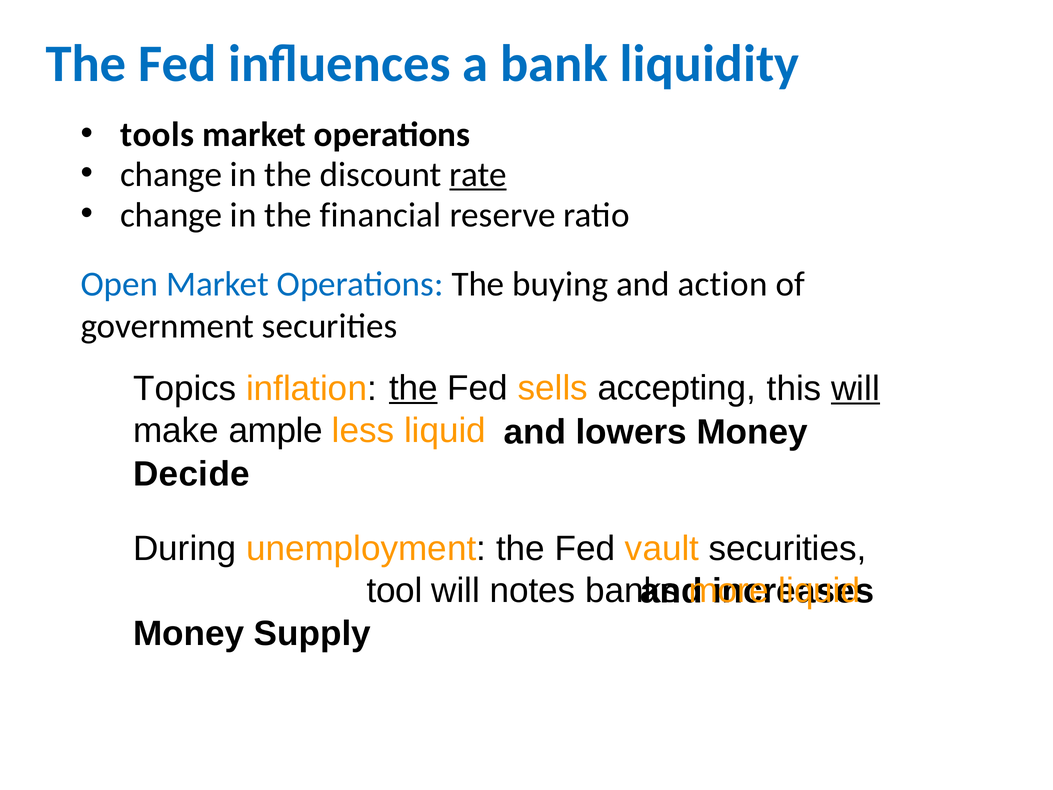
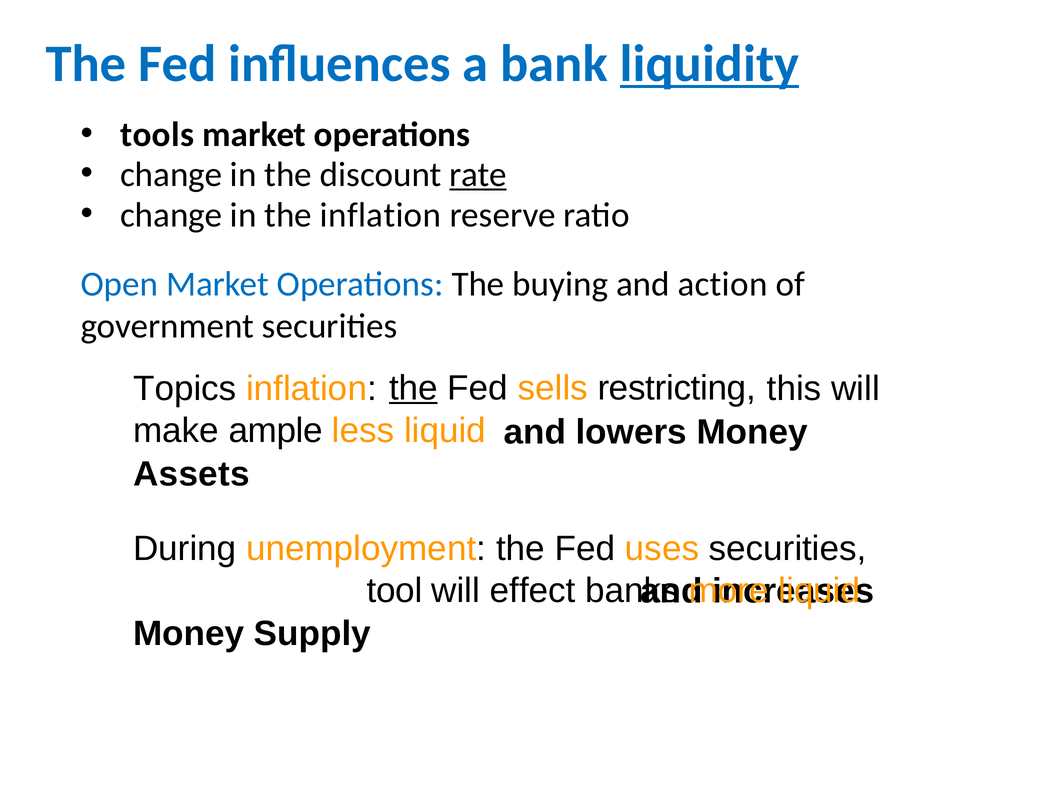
liquidity underline: none -> present
the financial: financial -> inflation
accepting: accepting -> restricting
will at (855, 388) underline: present -> none
Decide: Decide -> Assets
vault: vault -> uses
notes: notes -> effect
